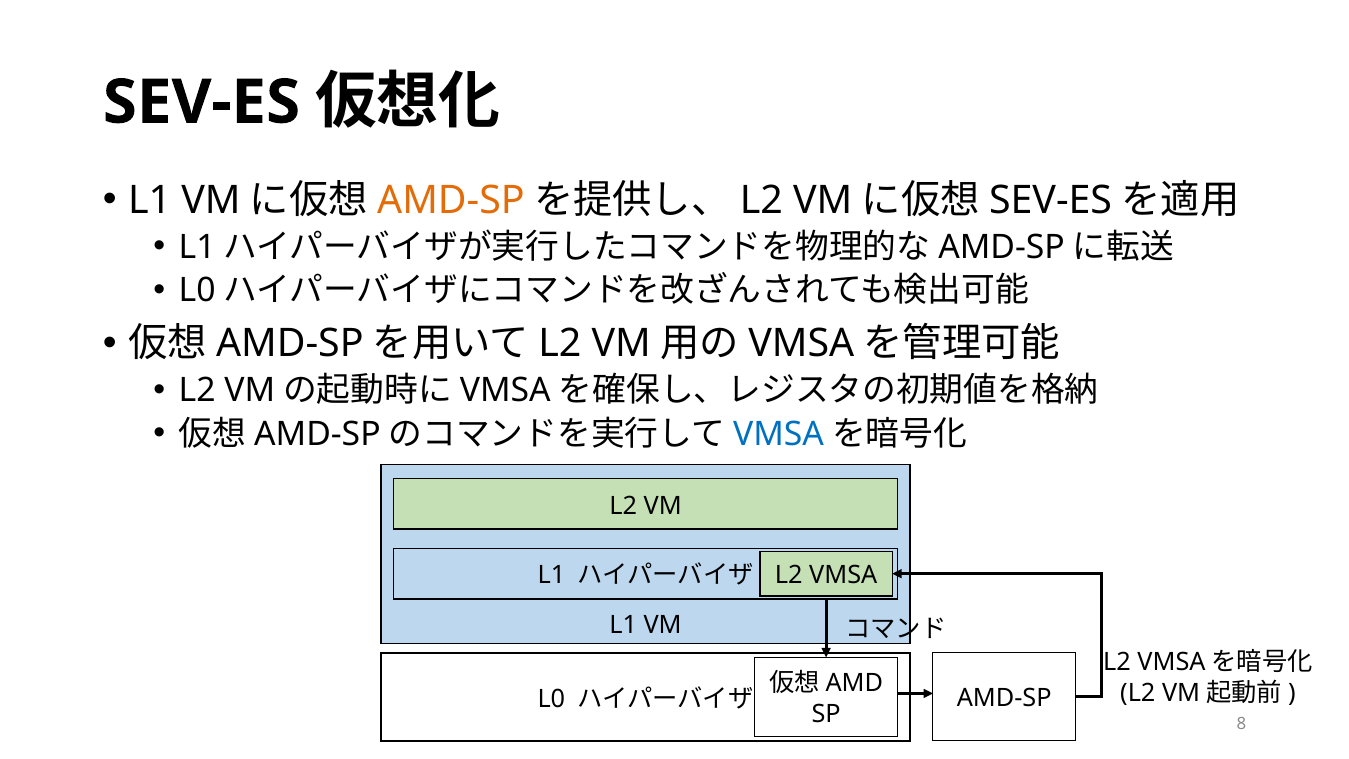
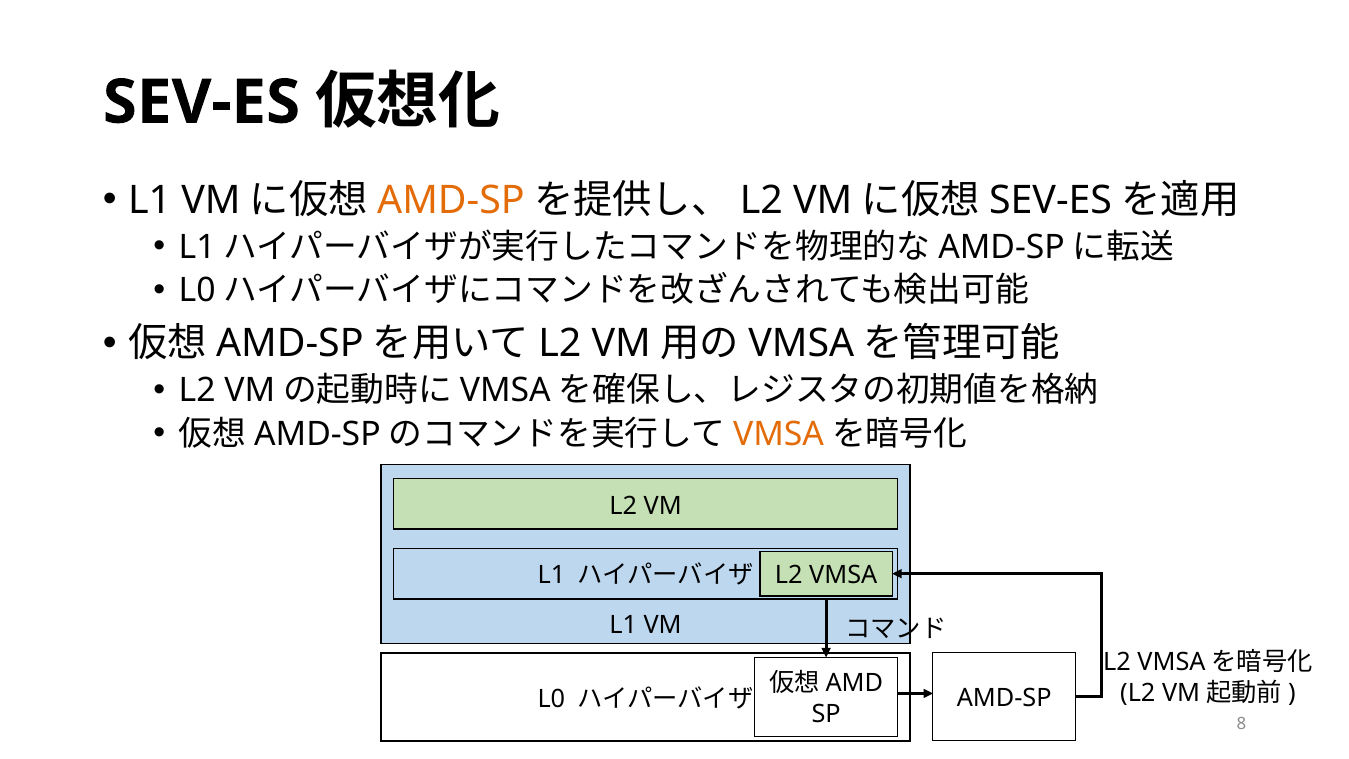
VMSA at (779, 434) colour: blue -> orange
